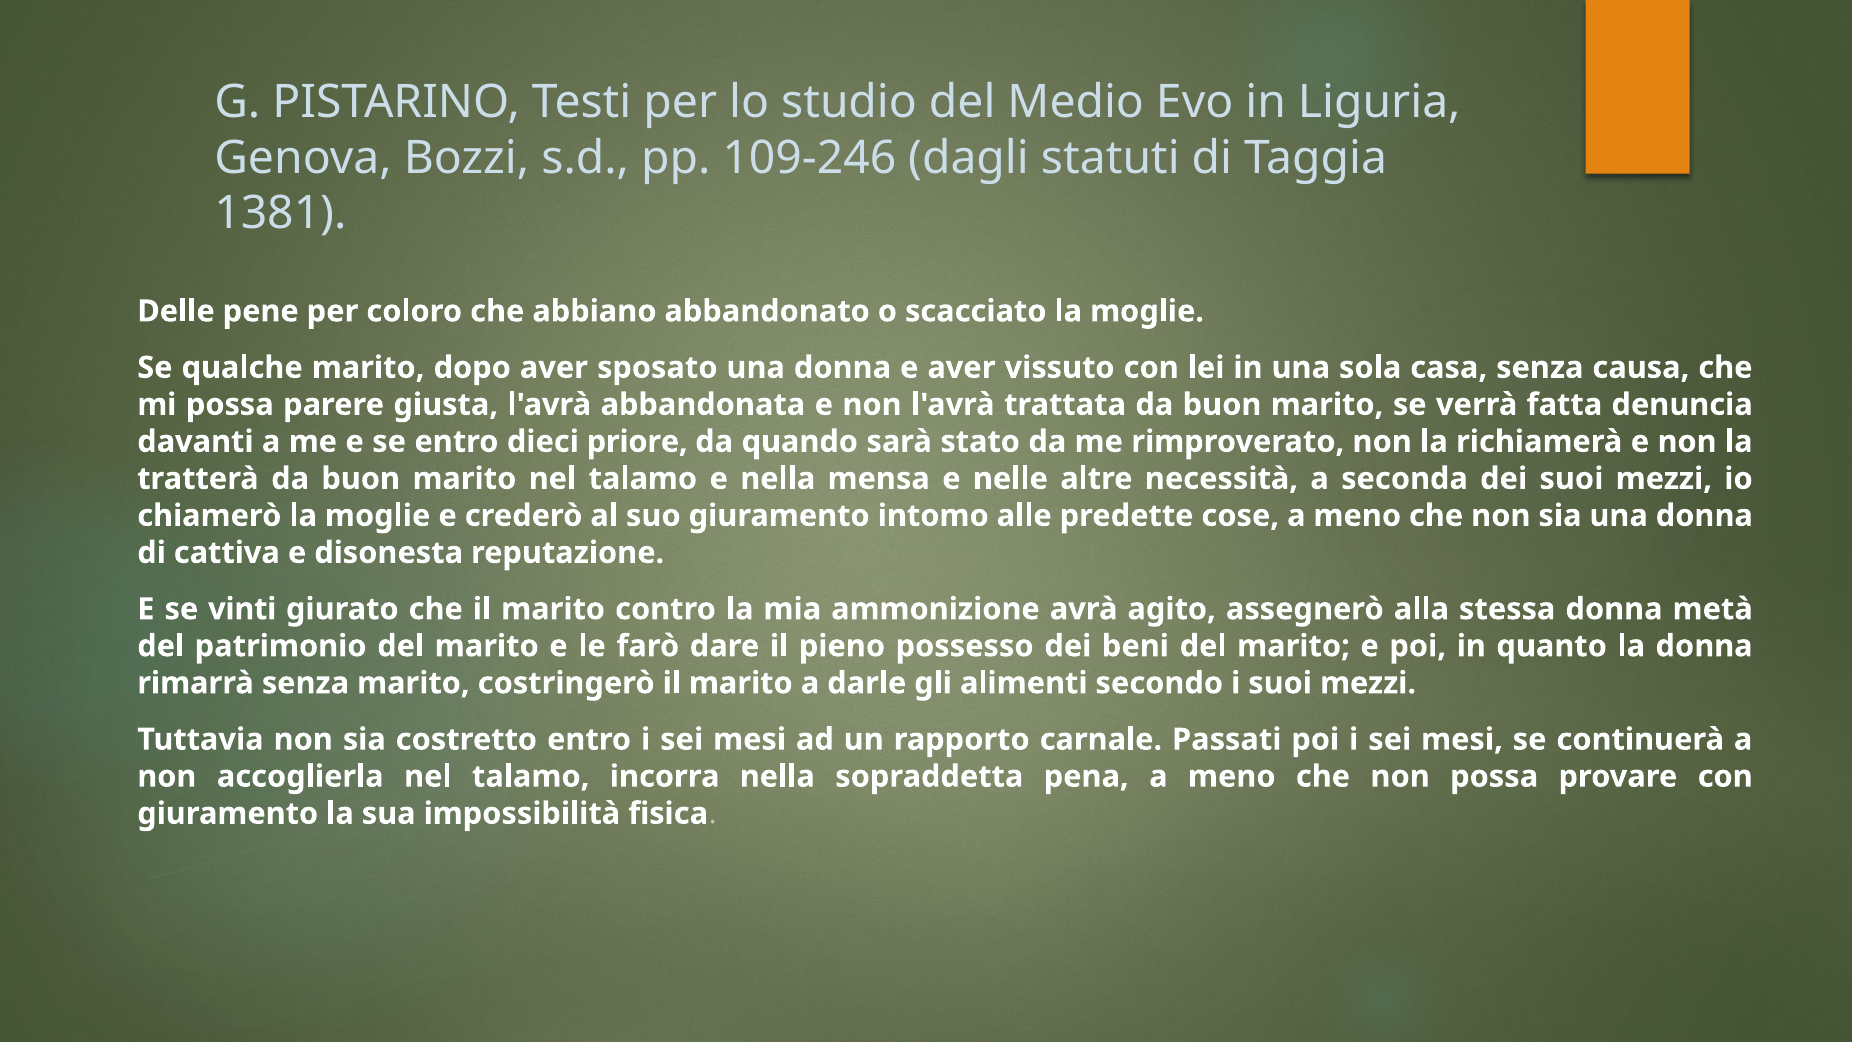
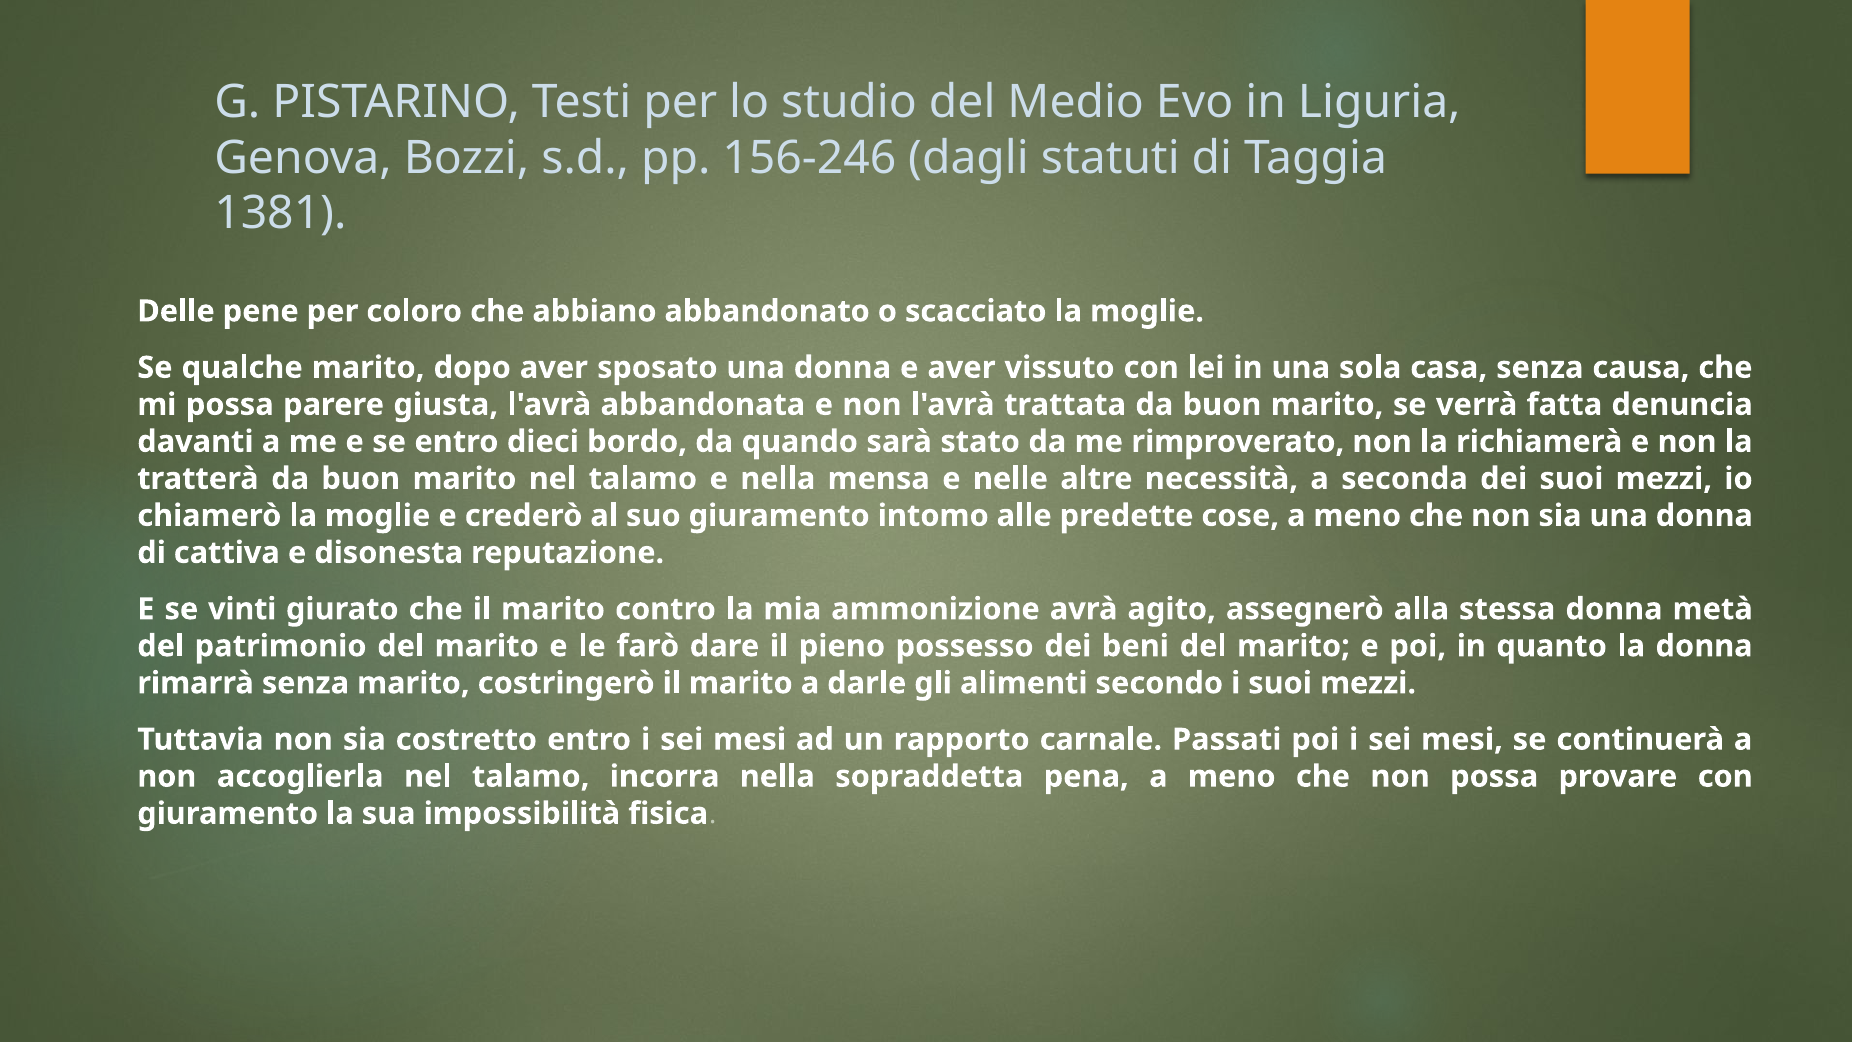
109-246: 109-246 -> 156-246
priore: priore -> bordo
